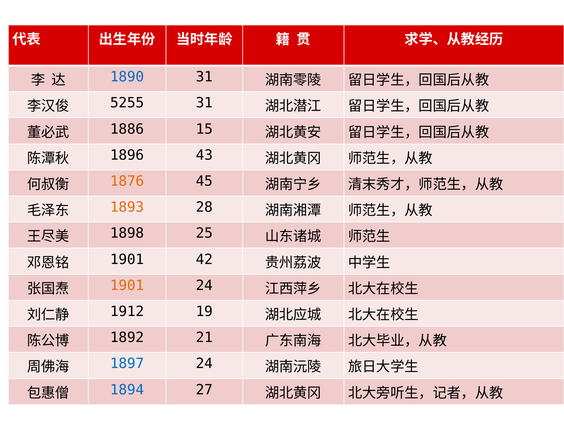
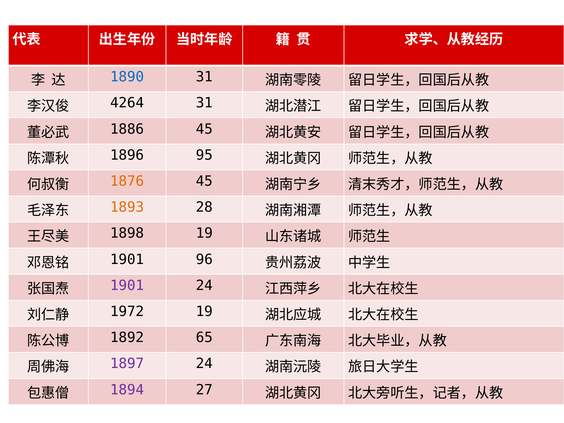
5255: 5255 -> 4264
1886 15: 15 -> 45
43: 43 -> 95
1898 25: 25 -> 19
42: 42 -> 96
1901 at (127, 285) colour: orange -> purple
1912: 1912 -> 1972
21: 21 -> 65
1897 colour: blue -> purple
1894 colour: blue -> purple
